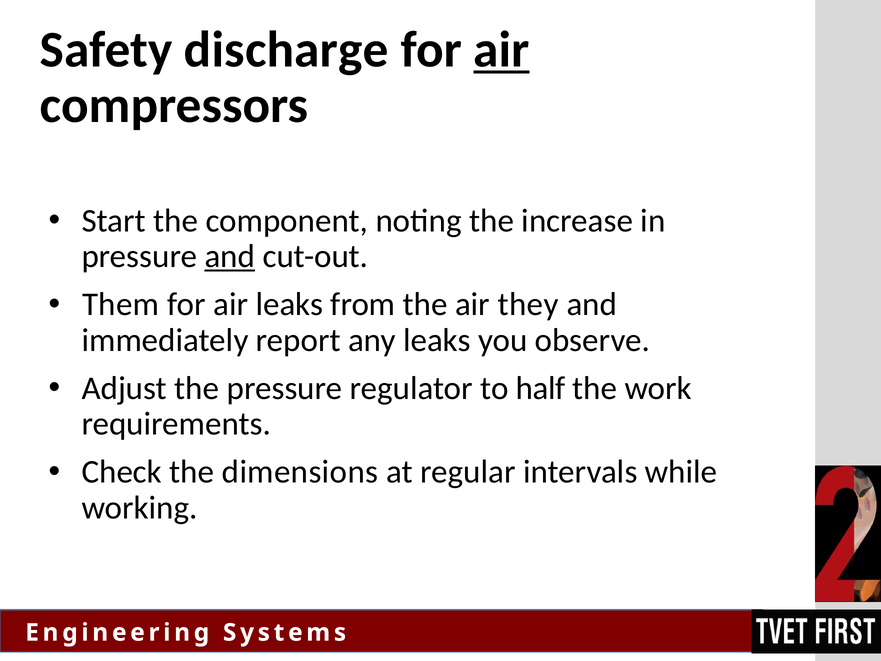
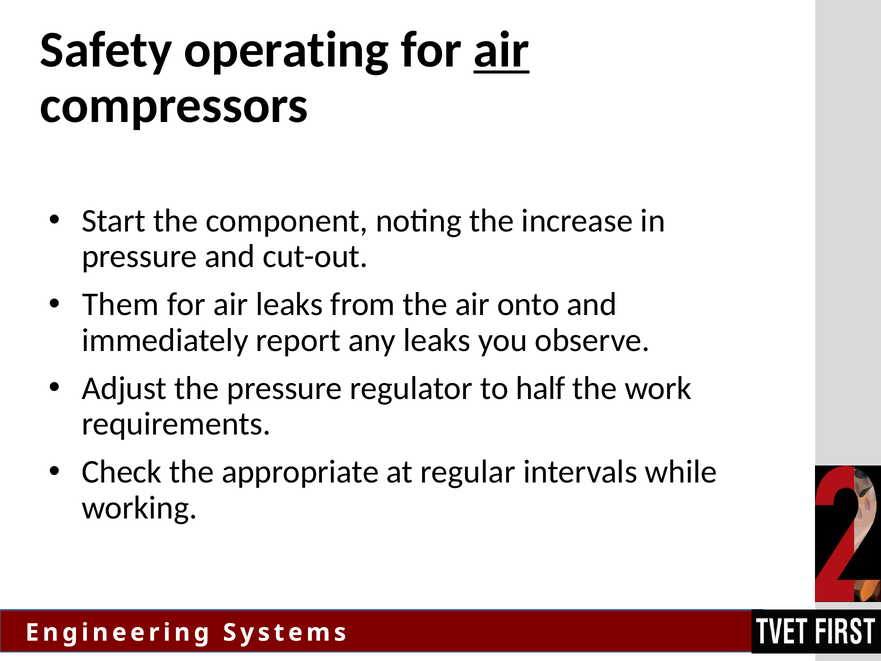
discharge: discharge -> operating
and at (230, 256) underline: present -> none
they: they -> onto
dimensions: dimensions -> appropriate
